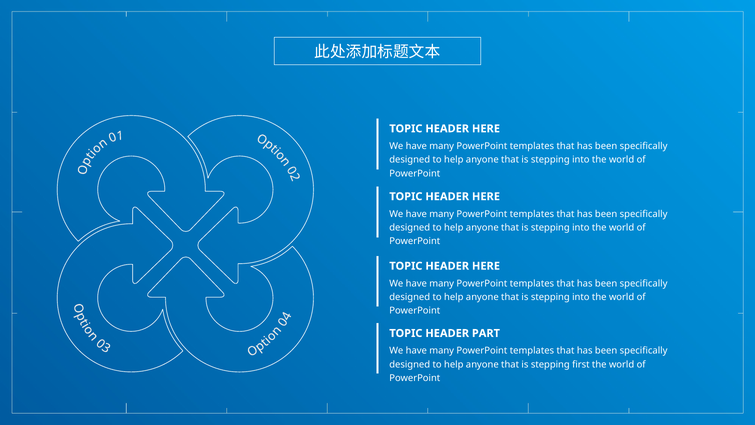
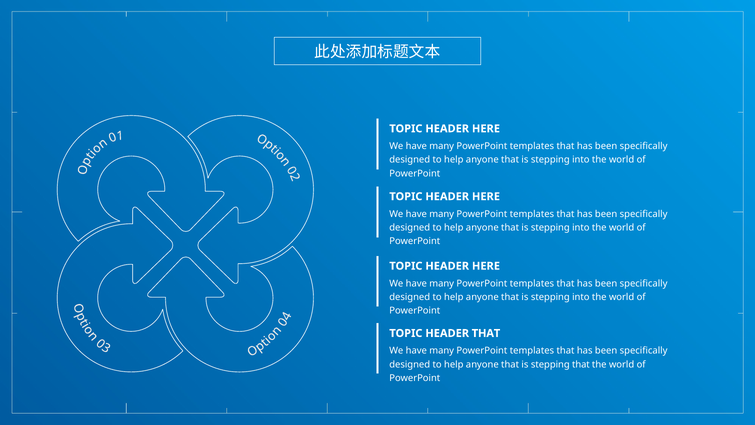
HEADER PART: PART -> THAT
stepping first: first -> that
